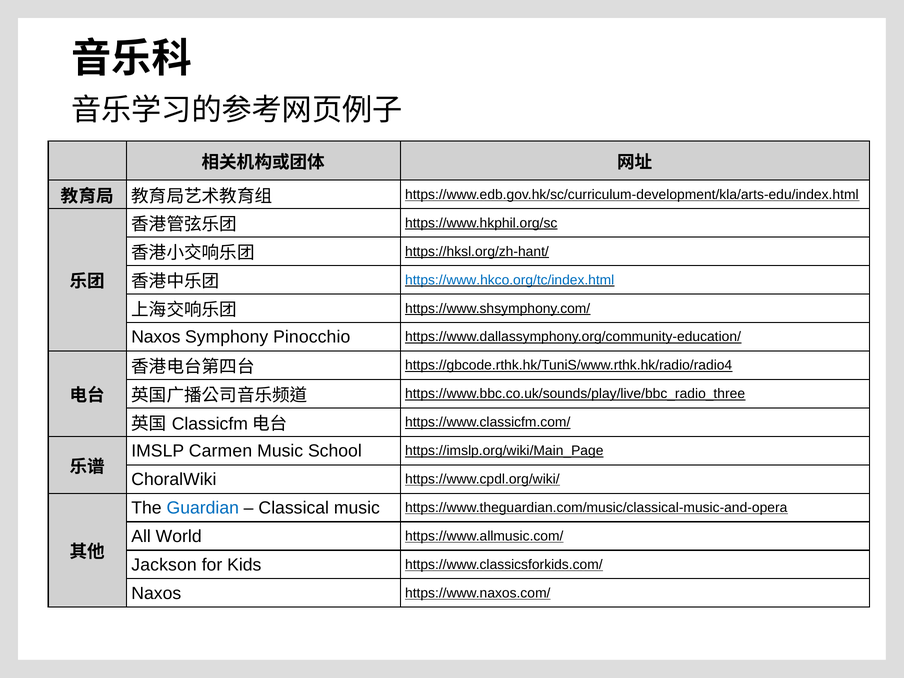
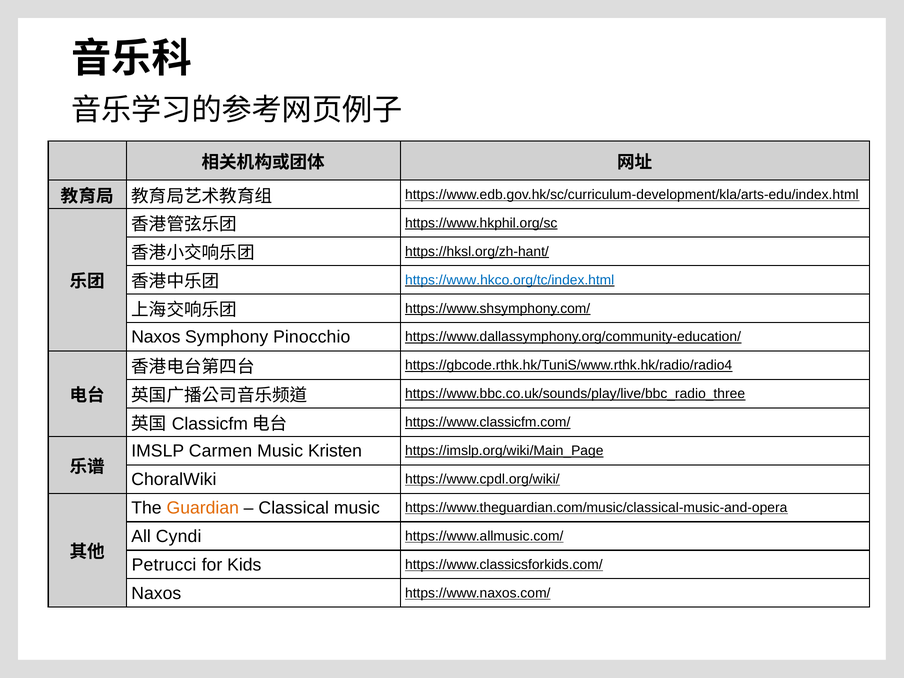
School: School -> Kristen
Guardian colour: blue -> orange
World: World -> Cyndi
Jackson: Jackson -> Petrucci
